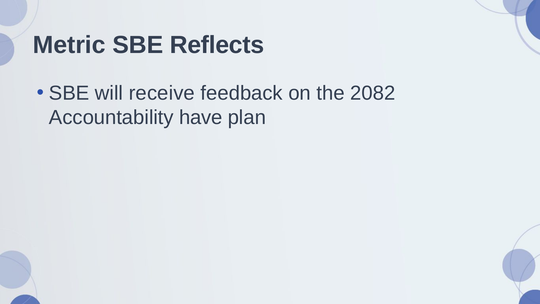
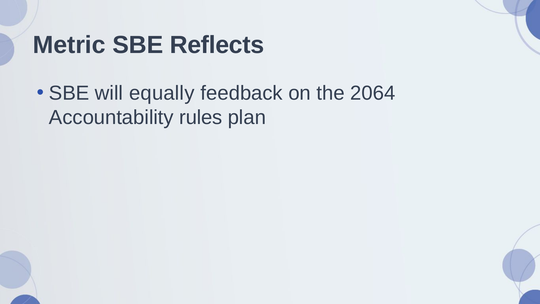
receive: receive -> equally
2082: 2082 -> 2064
have: have -> rules
